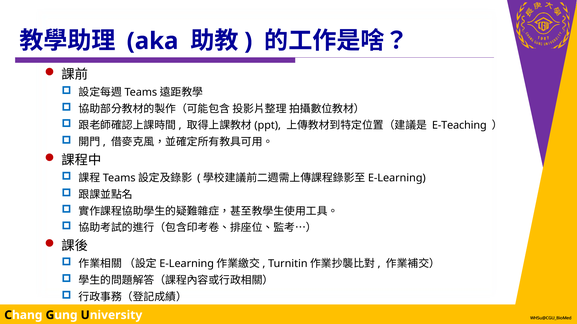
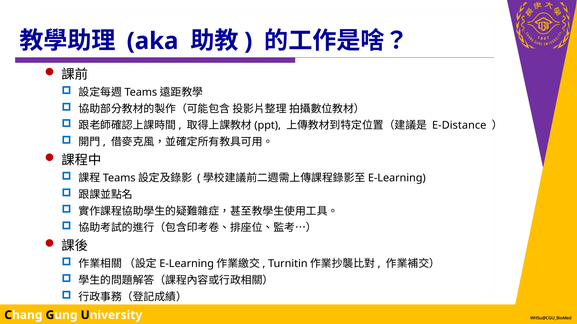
E-Teaching: E-Teaching -> E-Distance
